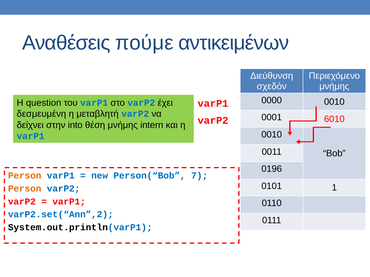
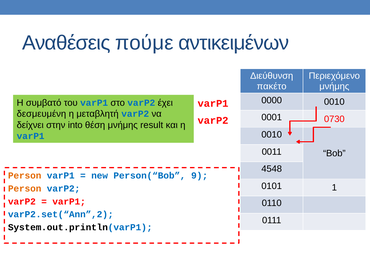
σχεδόν: σχεδόν -> πακέτο
question: question -> συμβατό
6010: 6010 -> 0730
intern: intern -> result
0196: 0196 -> 4548
7: 7 -> 9
